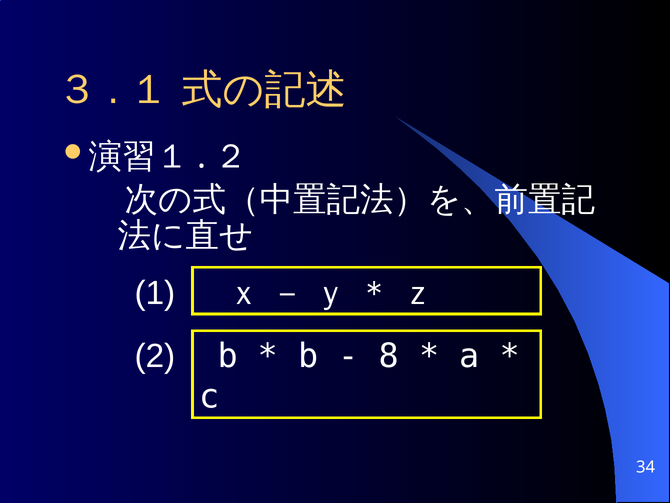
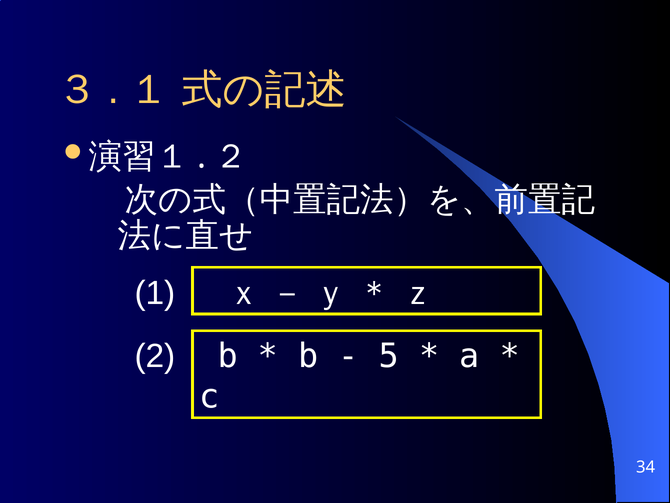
8: 8 -> 5
